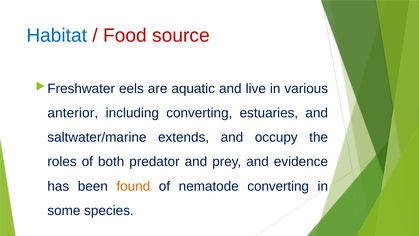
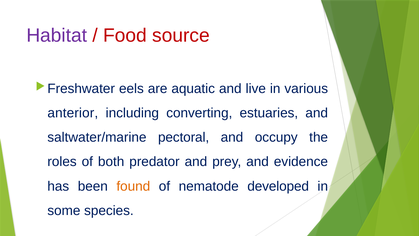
Habitat colour: blue -> purple
extends: extends -> pectoral
nematode converting: converting -> developed
